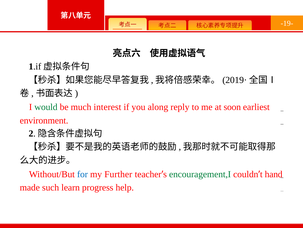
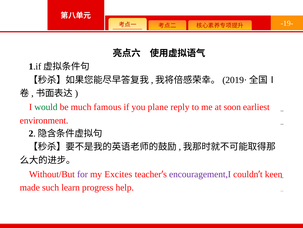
interest: interest -> famous
along: along -> plane
for colour: blue -> purple
Further: Further -> Excites
encouragement,I colour: green -> purple
hand: hand -> keen
